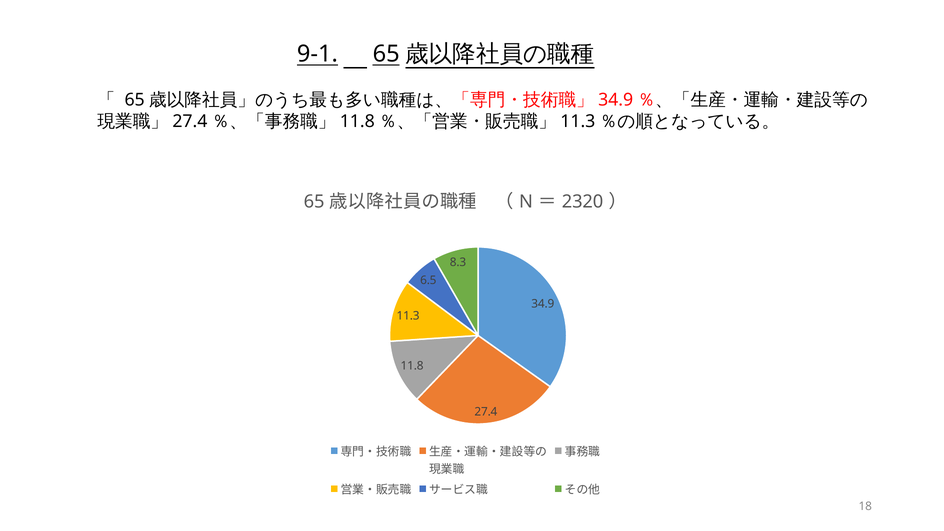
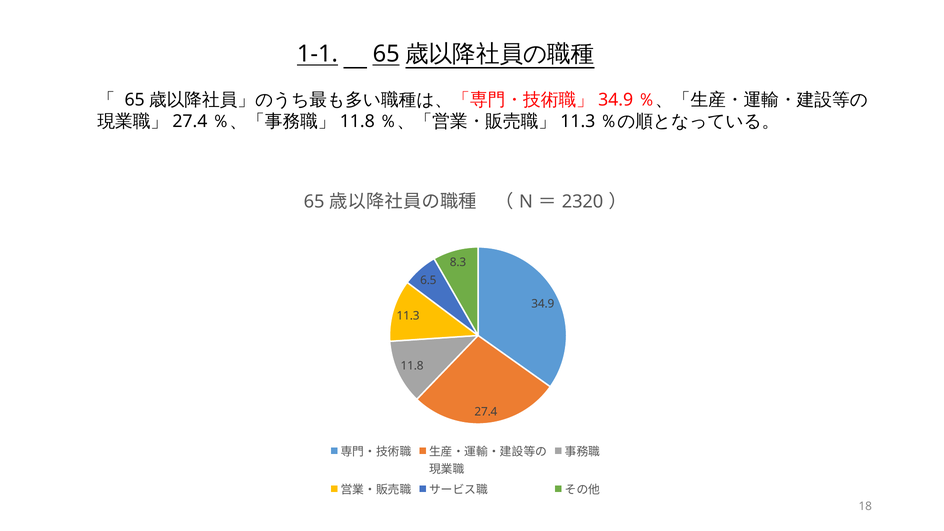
9-1: 9-1 -> 1-1
